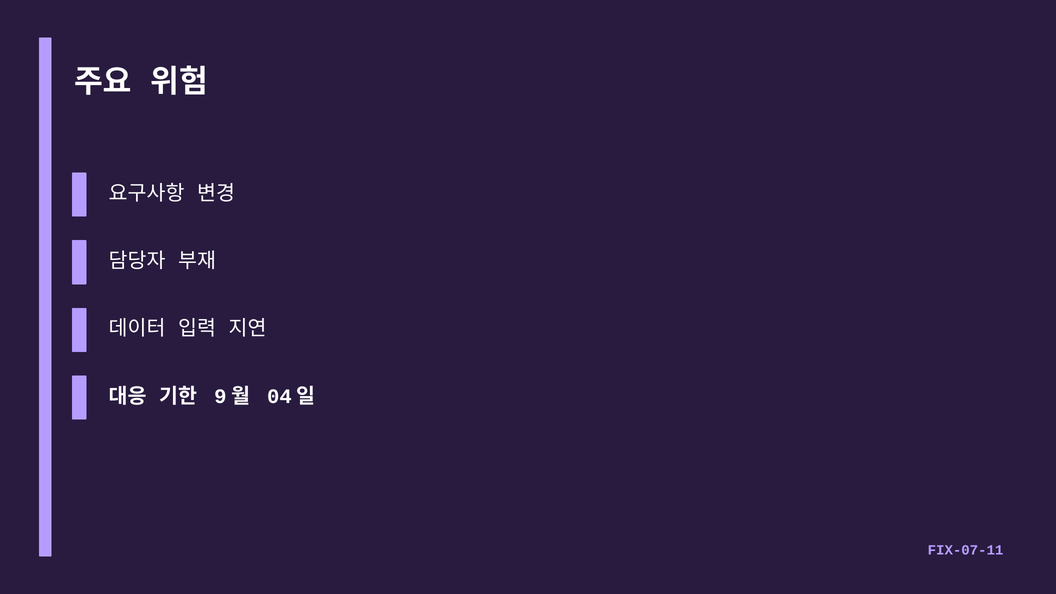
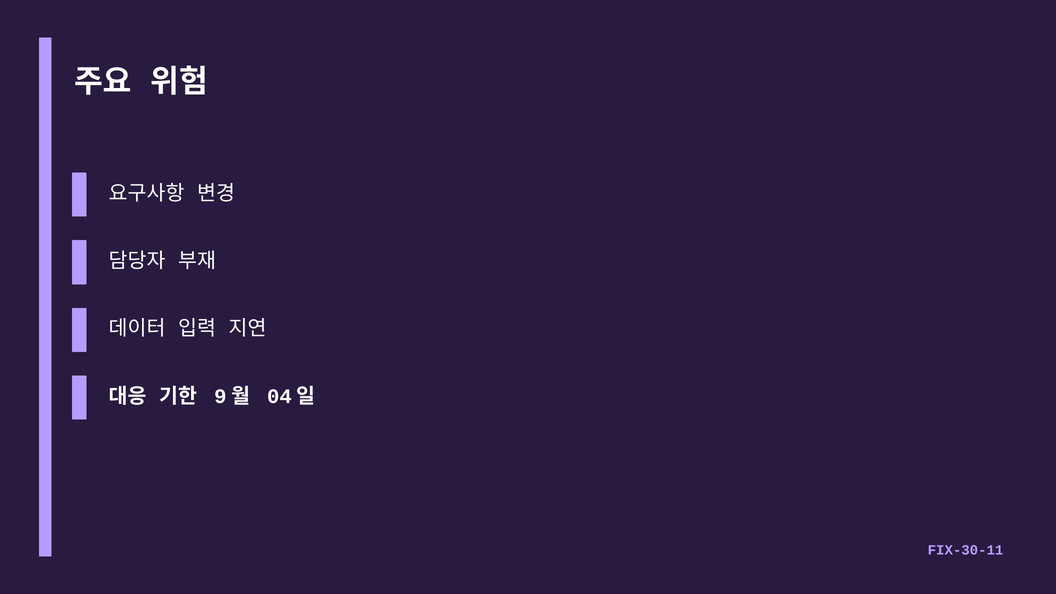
FIX-07-11: FIX-07-11 -> FIX-30-11
